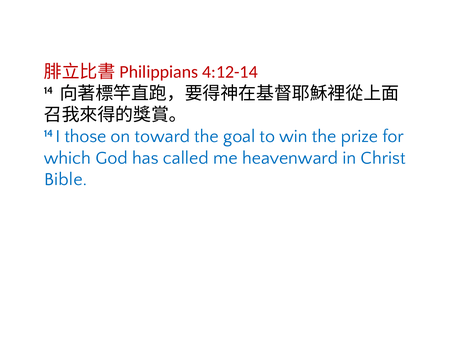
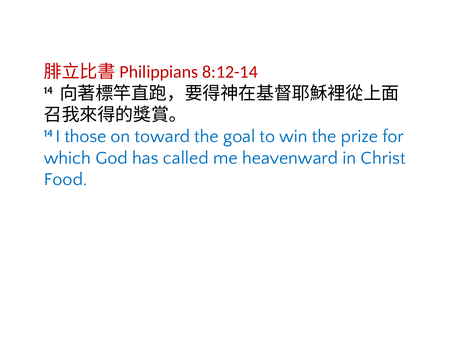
4:12-14: 4:12-14 -> 8:12-14
Bible: Bible -> Food
